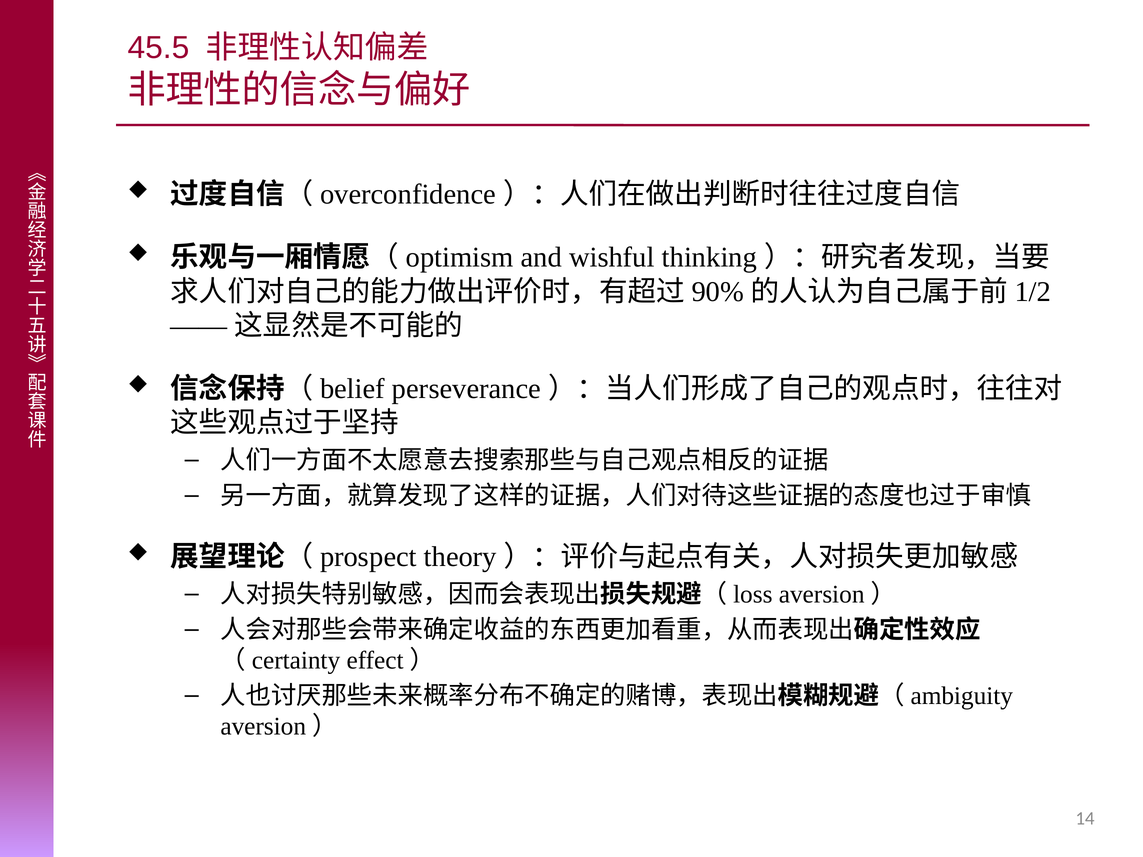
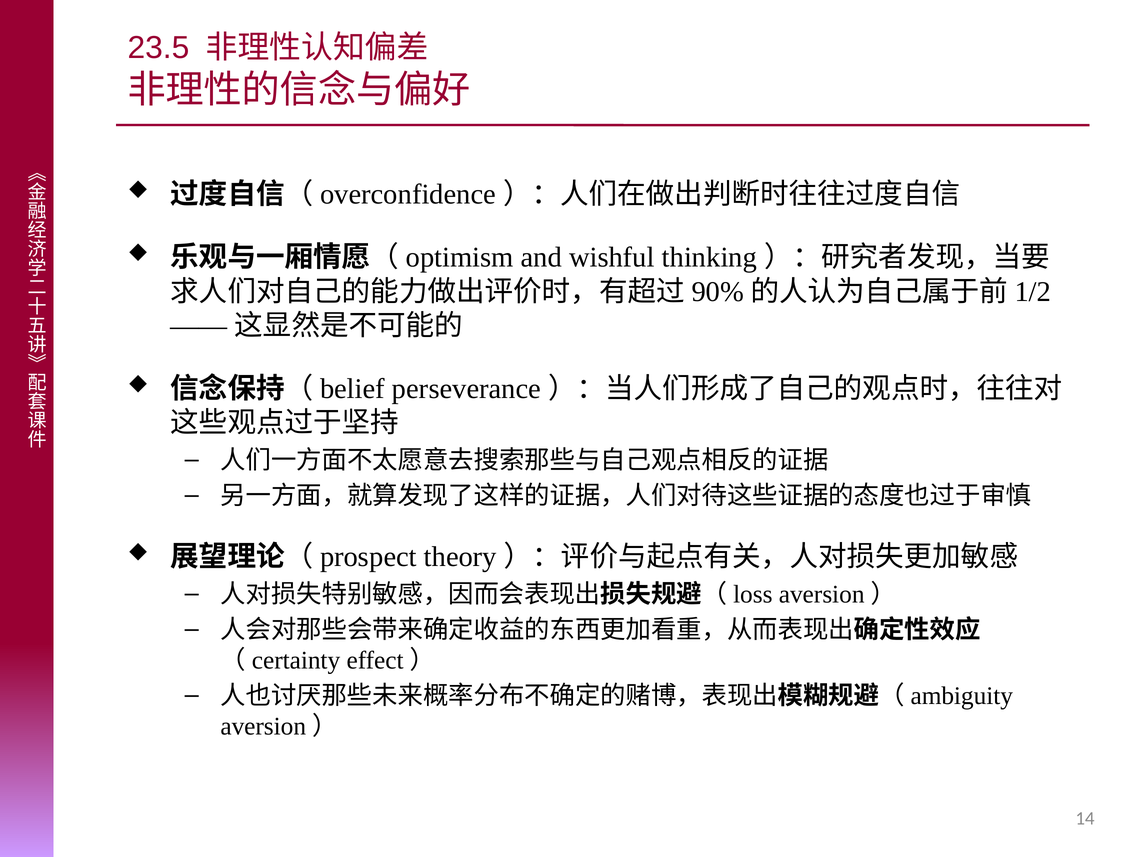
45.5: 45.5 -> 23.5
